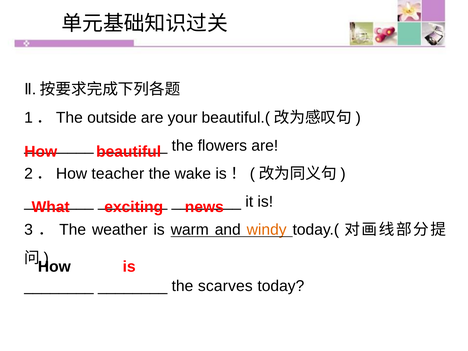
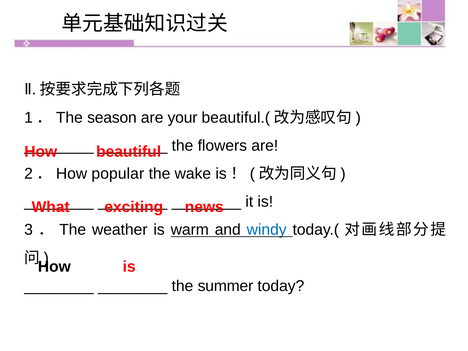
outside: outside -> season
teacher: teacher -> popular
windy colour: orange -> blue
scarves: scarves -> summer
